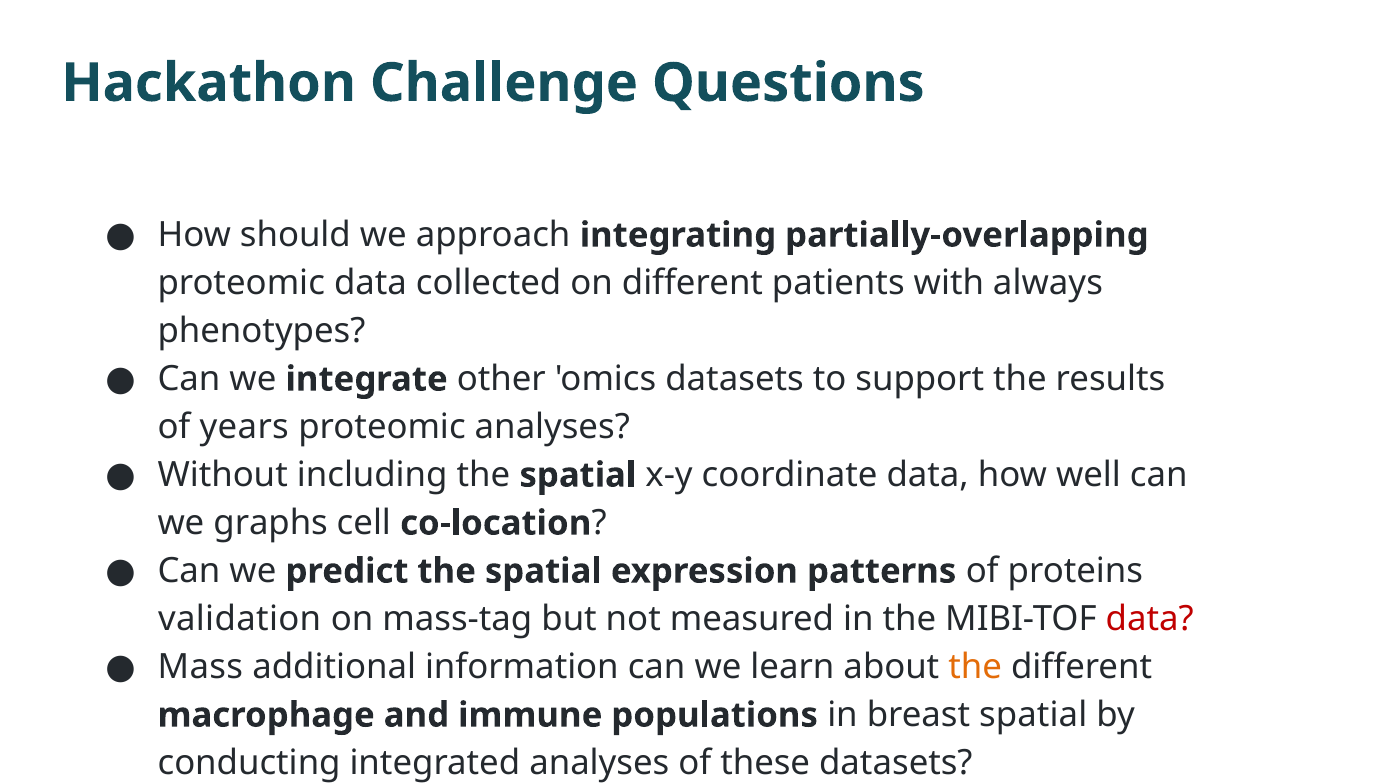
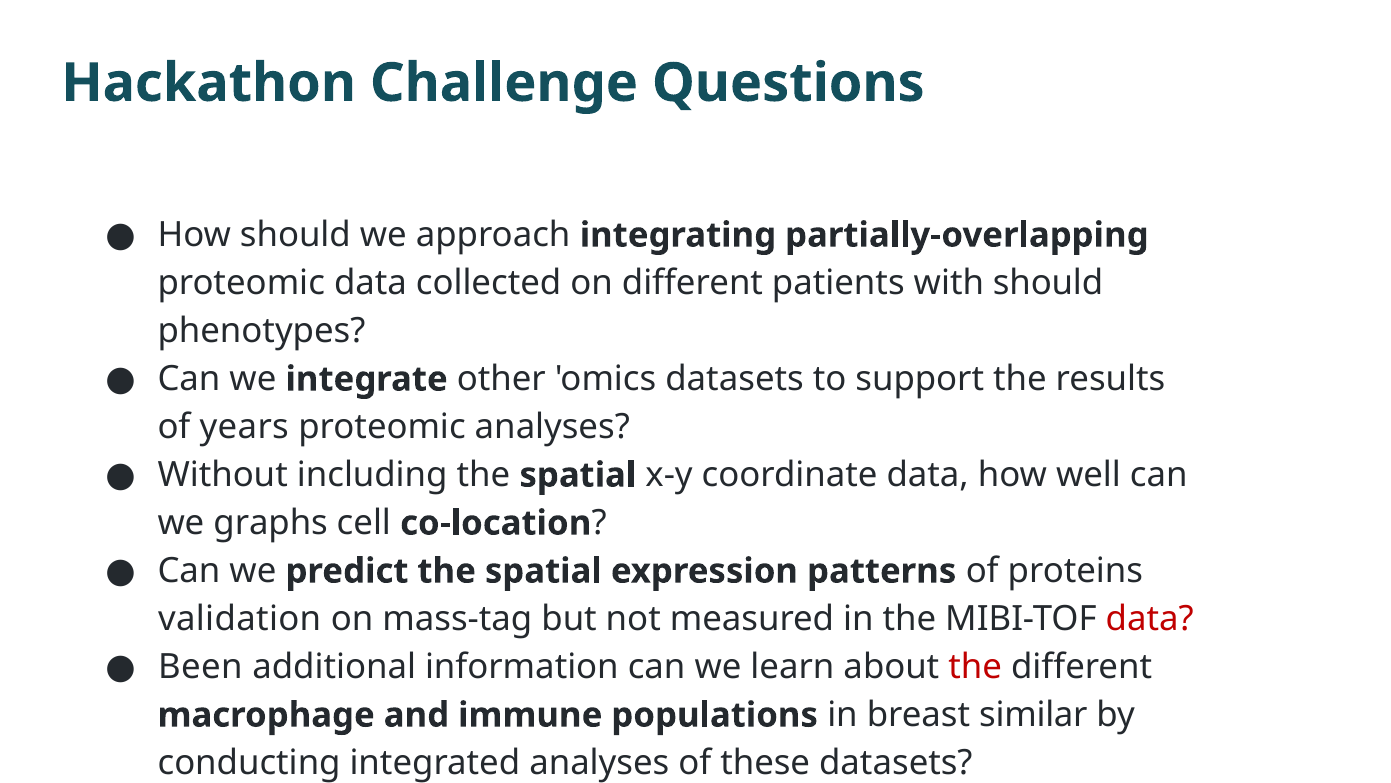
with always: always -> should
Mass: Mass -> Been
the at (975, 667) colour: orange -> red
breast spatial: spatial -> similar
